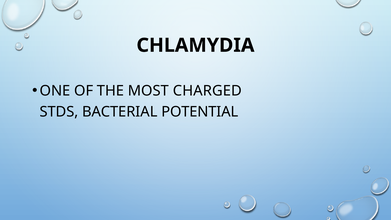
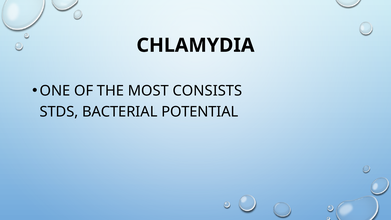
CHARGED: CHARGED -> CONSISTS
